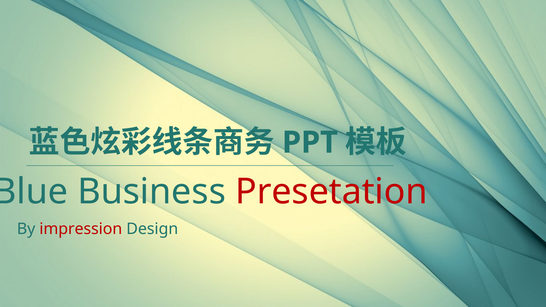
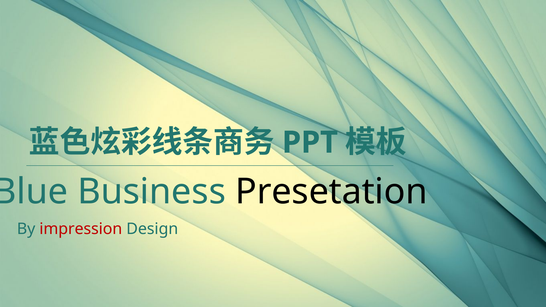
Presetation colour: red -> black
